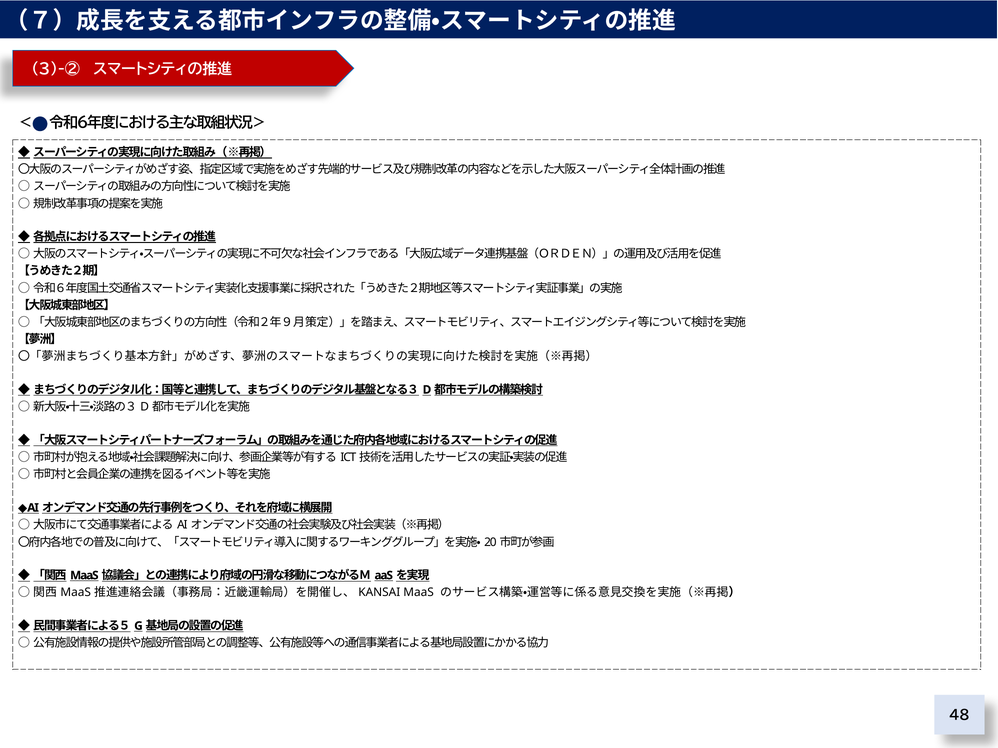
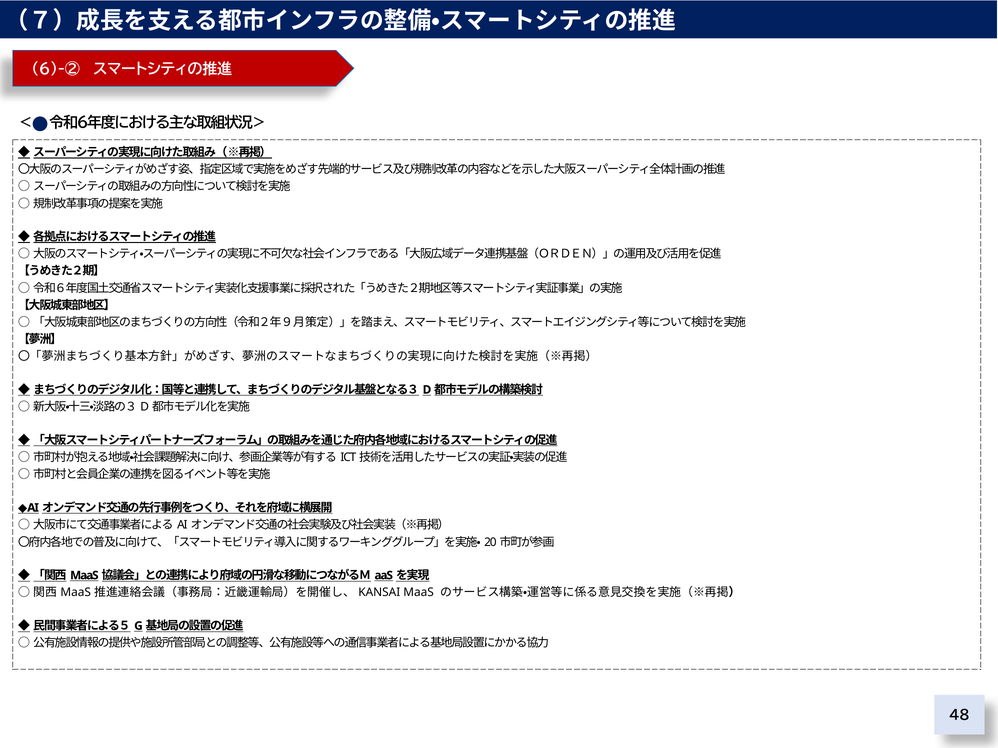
3)-②: 3)-② -> 6)-②
